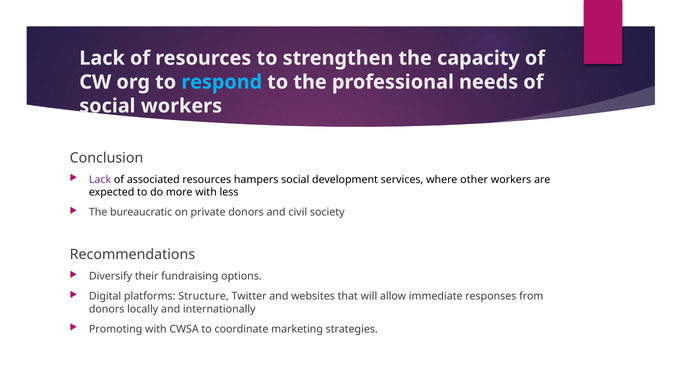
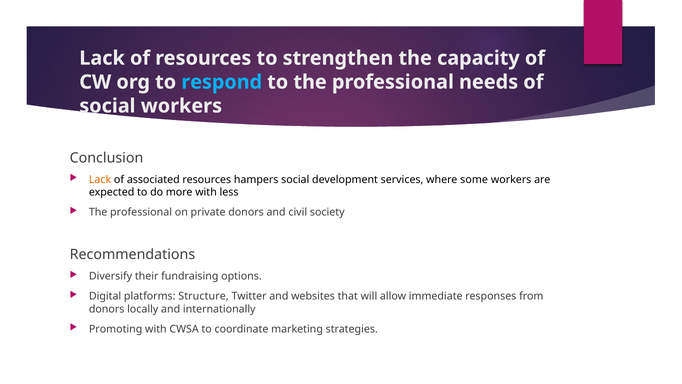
Lack at (100, 179) colour: purple -> orange
other: other -> some
bureaucratic at (141, 212): bureaucratic -> professional
